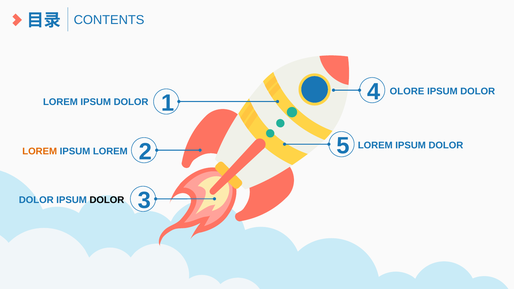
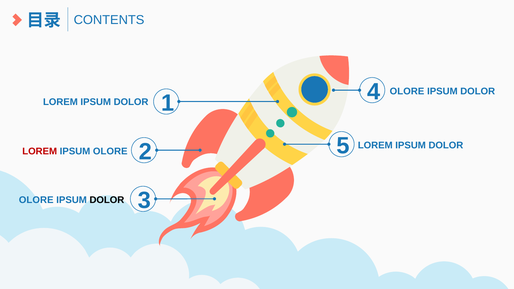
LOREM at (40, 151) colour: orange -> red
IPSUM LOREM: LOREM -> OLORE
DOLOR at (36, 200): DOLOR -> OLORE
